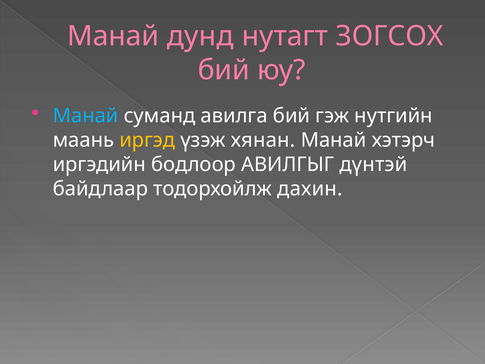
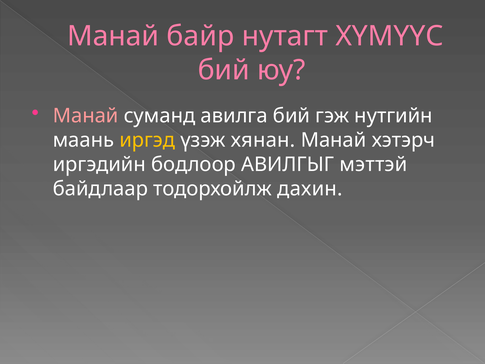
дунд: дунд -> байр
ЗОГСОХ: ЗОГСОХ -> ХҮМҮҮС
Манай at (86, 116) colour: light blue -> pink
дүнтэй: дүнтэй -> мэттэй
